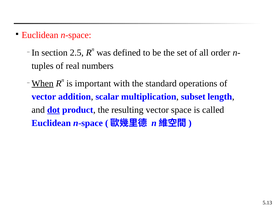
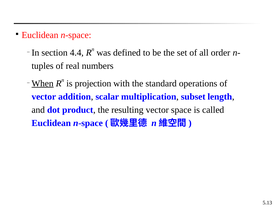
2.5: 2.5 -> 4.4
important: important -> projection
dot underline: present -> none
